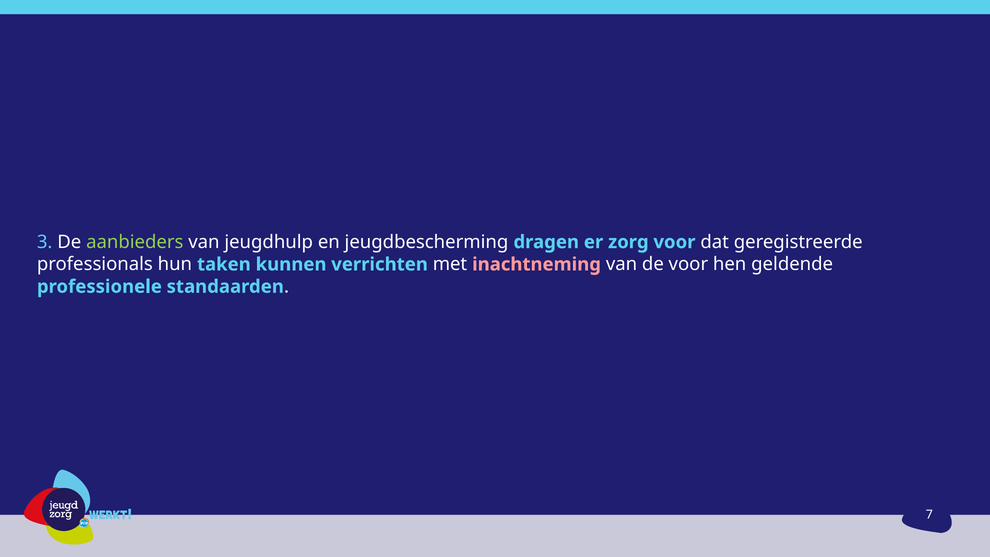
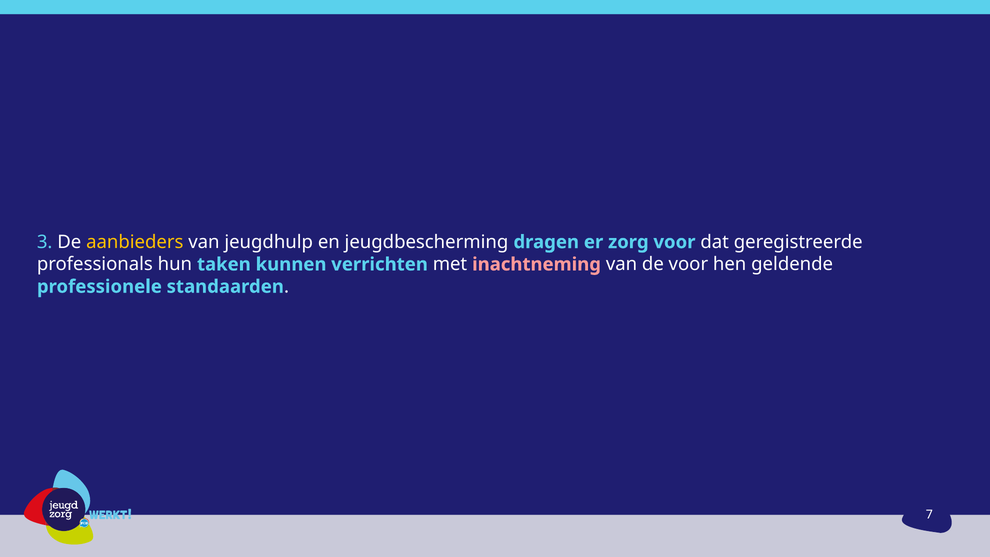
aanbieders colour: light green -> yellow
